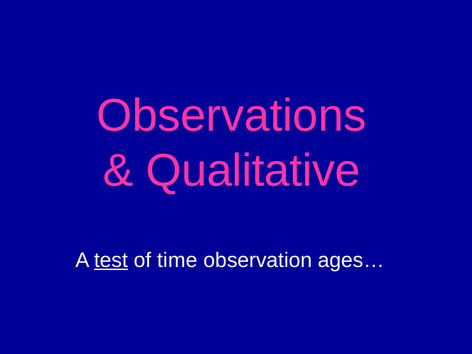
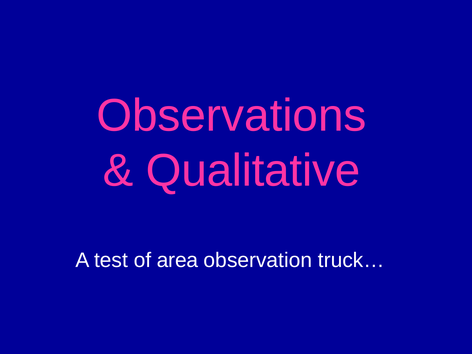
test underline: present -> none
time: time -> area
ages…: ages… -> truck…
